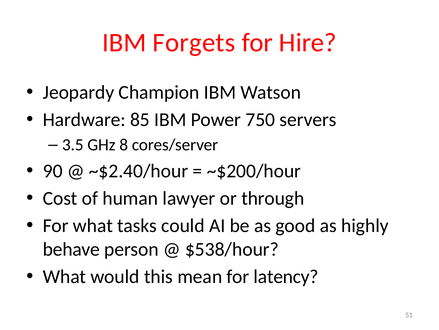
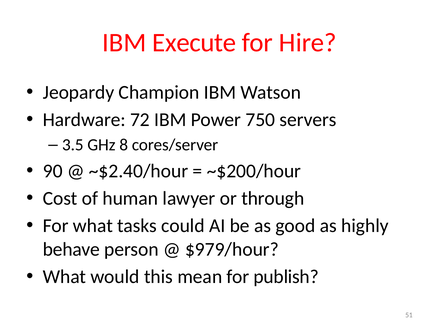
Forgets: Forgets -> Execute
85: 85 -> 72
$538/hour: $538/hour -> $979/hour
latency: latency -> publish
